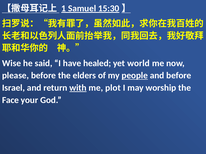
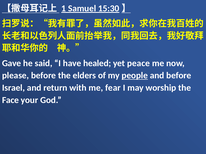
Wise: Wise -> Gave
world: world -> peace
with underline: present -> none
plot: plot -> fear
